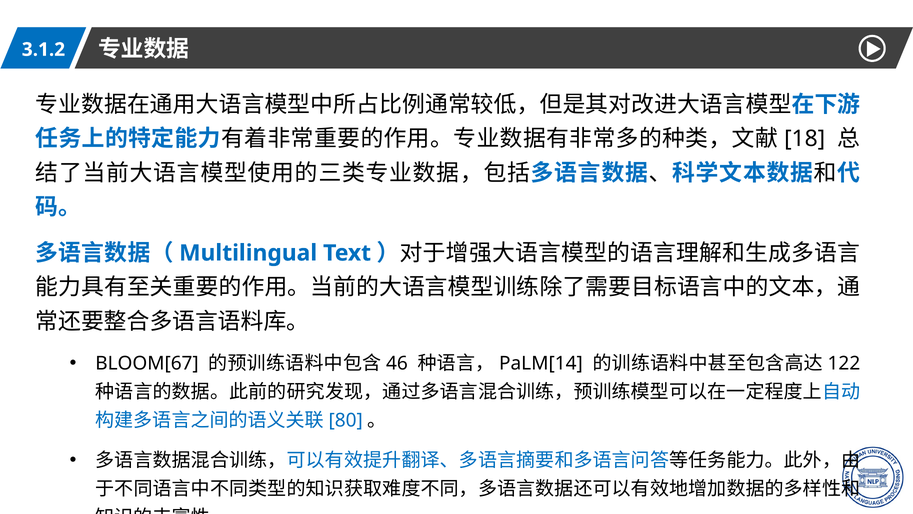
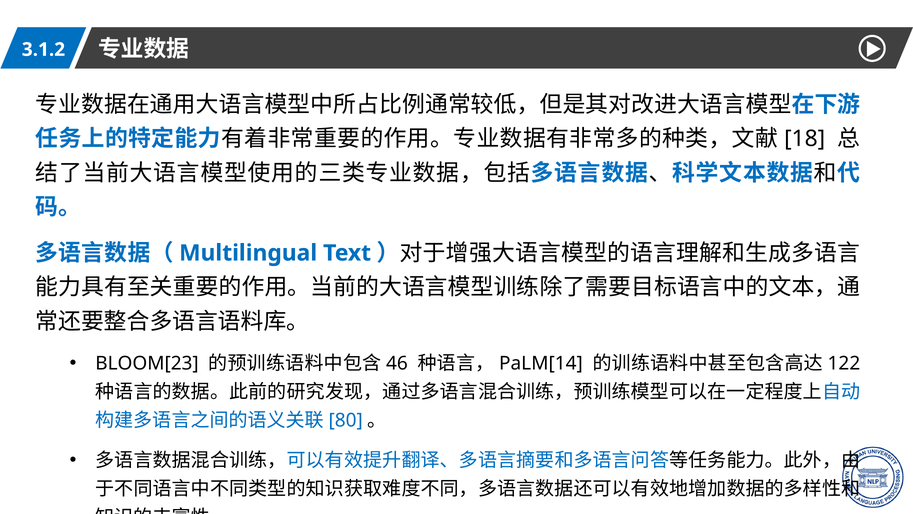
BLOOM[67: BLOOM[67 -> BLOOM[23
